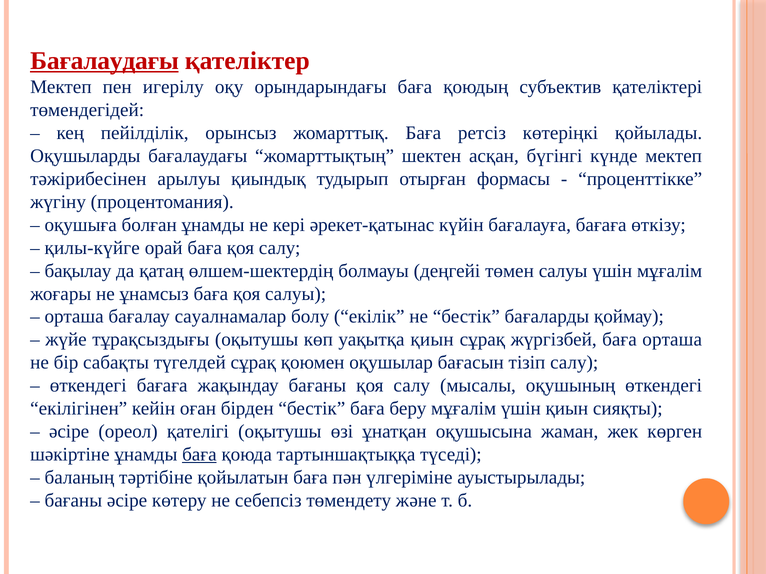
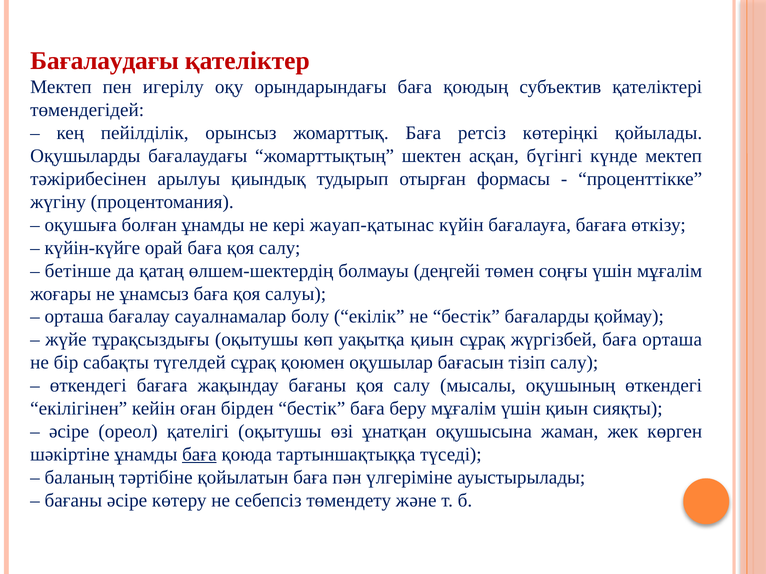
Бағалаудағы at (105, 61) underline: present -> none
əрекет-қатынас: əрекет-қатынас -> жауап-қатынас
қилы-күйге: қилы-күйге -> күйін-күйге
бақылау: бақылау -> бетінше
төмен салуы: салуы -> соңғы
